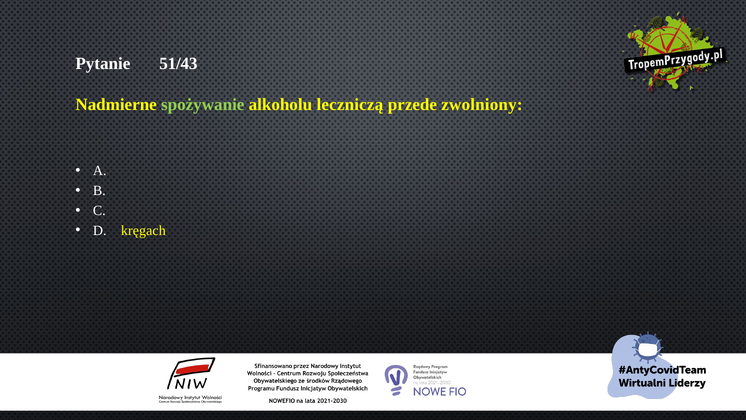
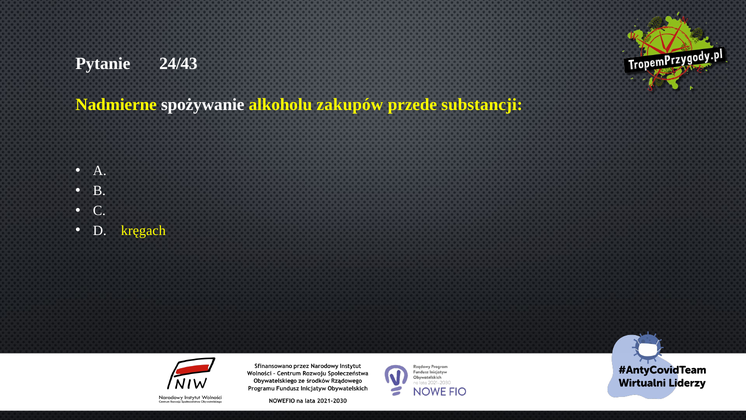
51/43: 51/43 -> 24/43
spożywanie colour: light green -> white
leczniczą: leczniczą -> zakupów
zwolniony: zwolniony -> substancji
